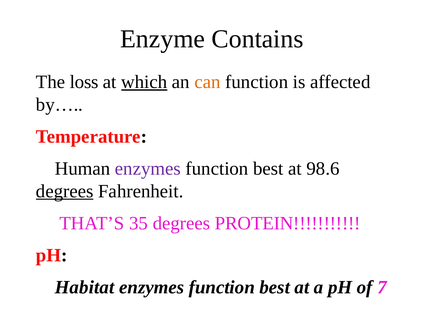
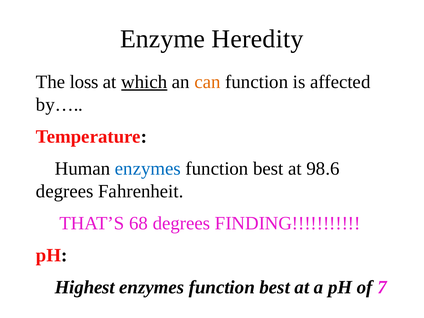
Contains: Contains -> Heredity
enzymes at (148, 169) colour: purple -> blue
degrees at (65, 191) underline: present -> none
35: 35 -> 68
PROTEIN: PROTEIN -> FINDING
Habitat: Habitat -> Highest
